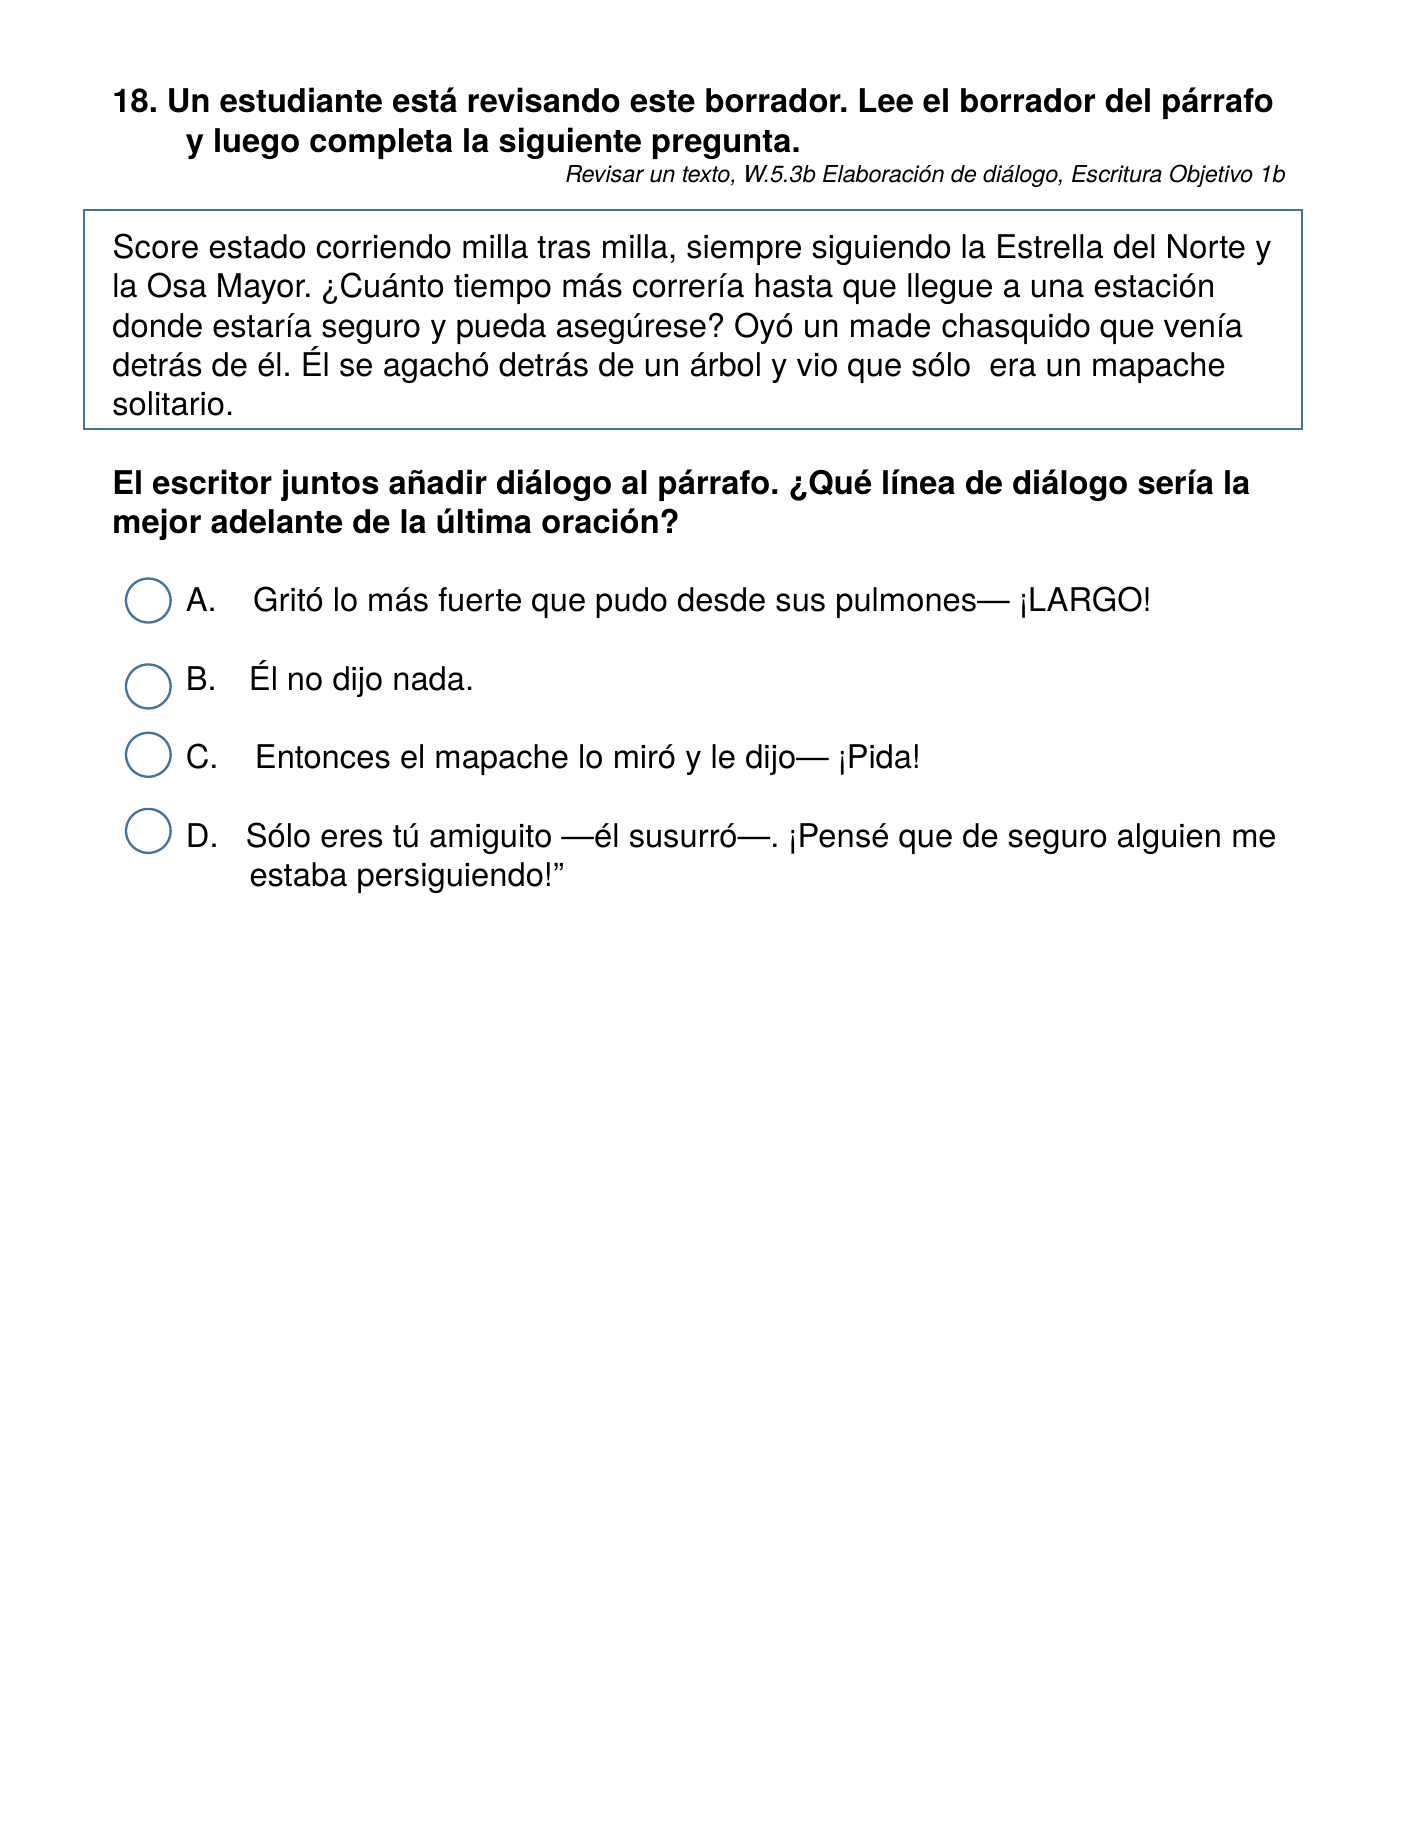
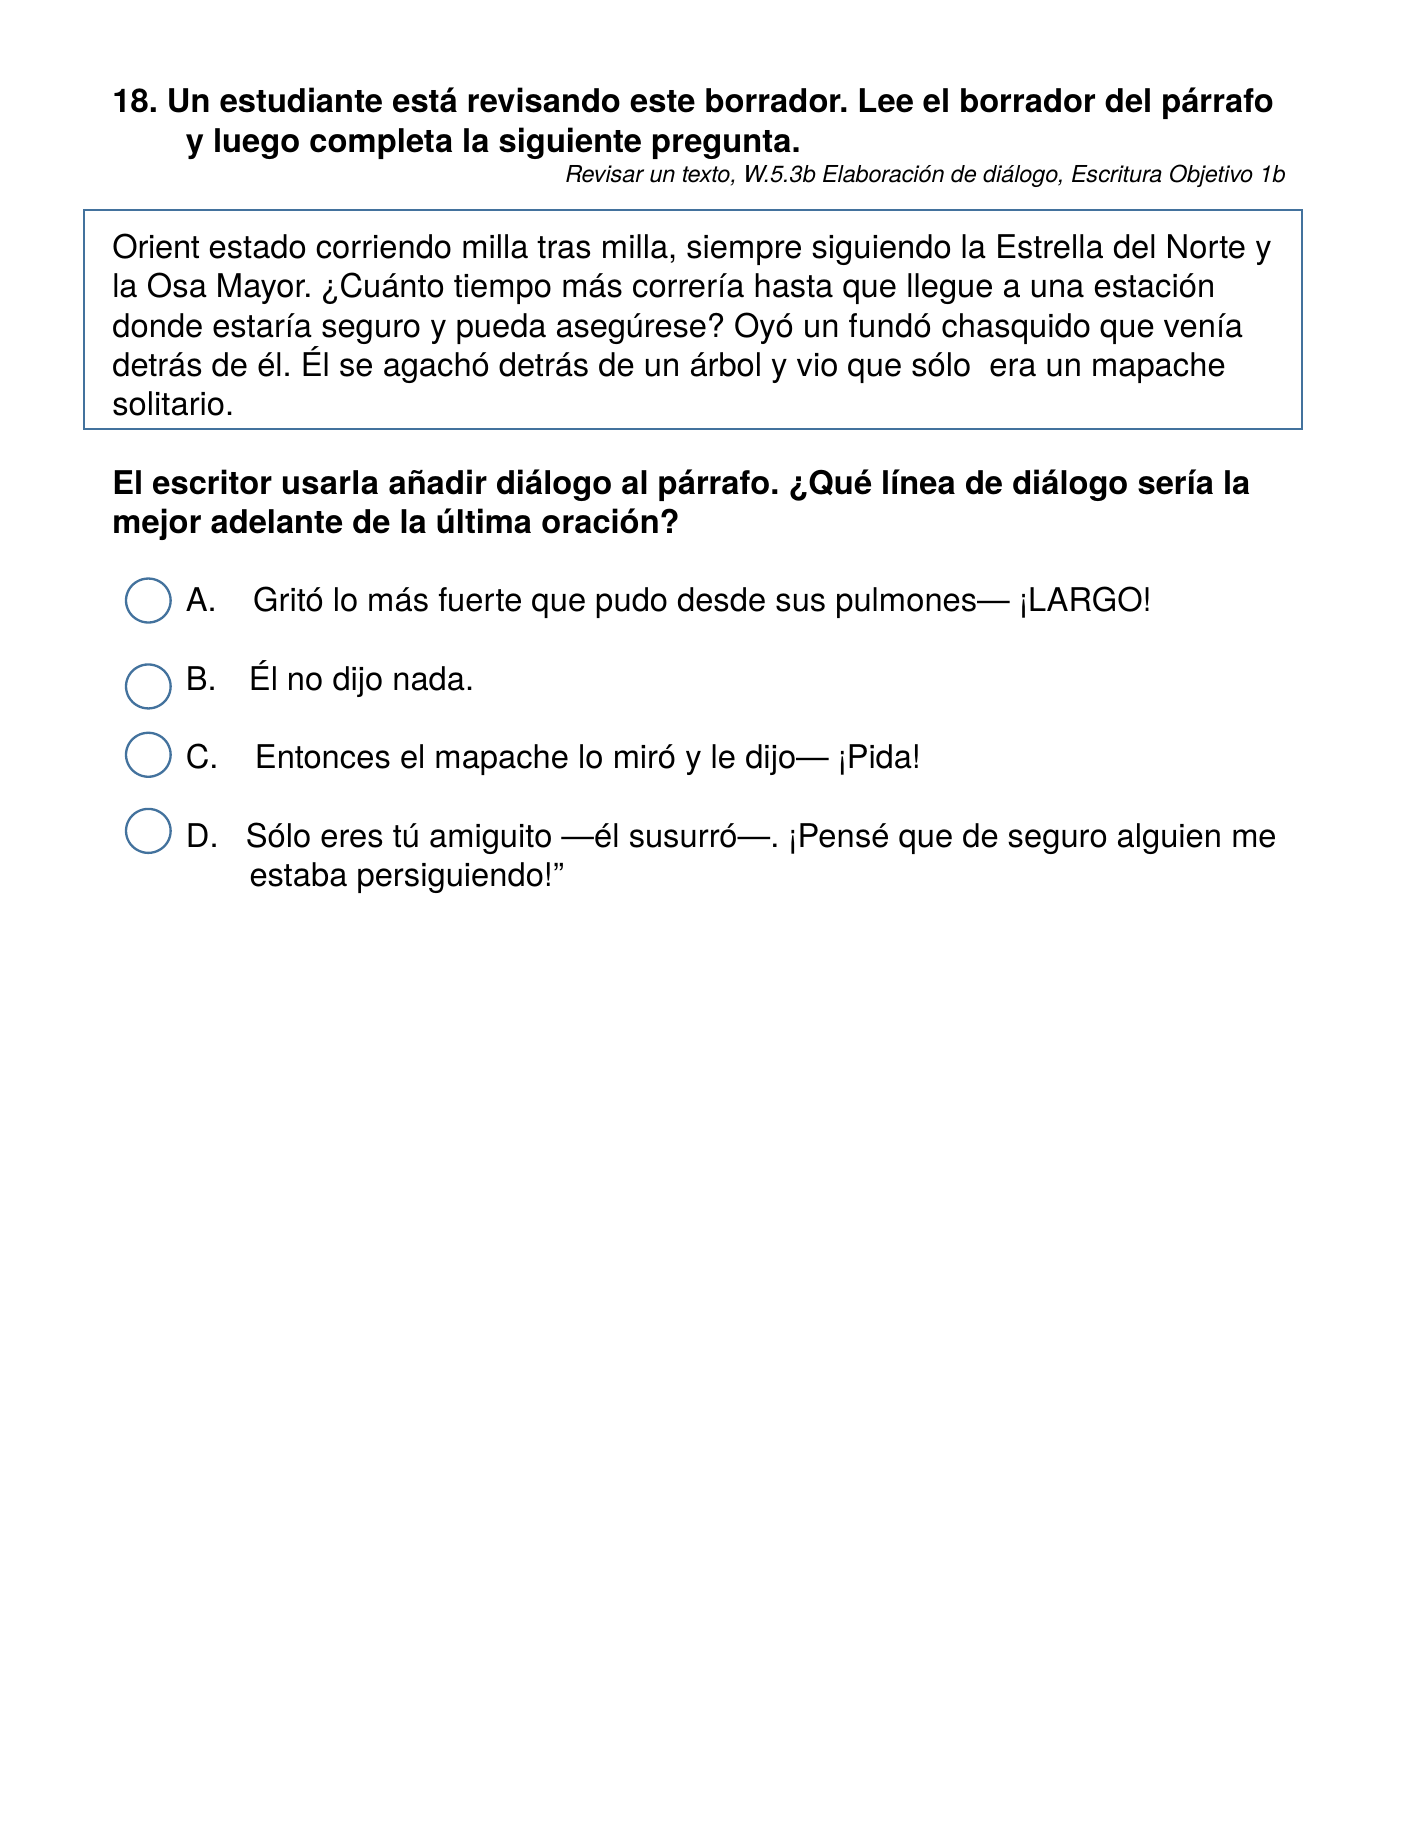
Score: Score -> Orient
made: made -> fundó
juntos: juntos -> usarla
